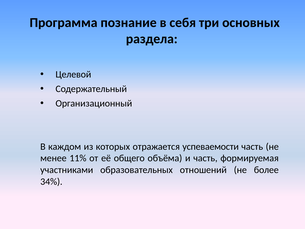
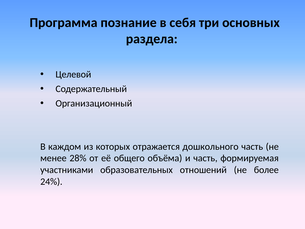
успеваемости: успеваемости -> дошкольного
11%: 11% -> 28%
34%: 34% -> 24%
